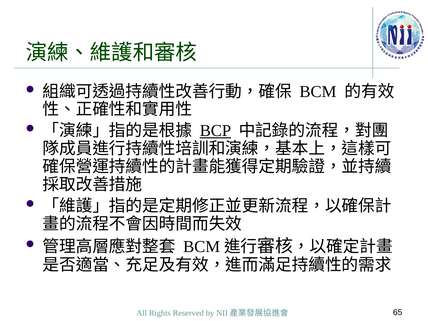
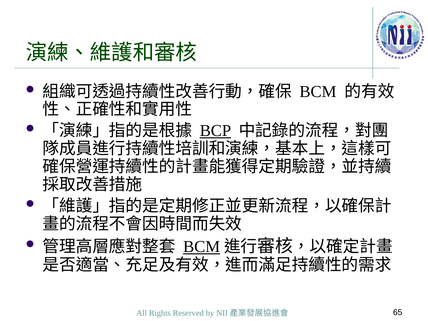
BCM at (202, 247) underline: none -> present
